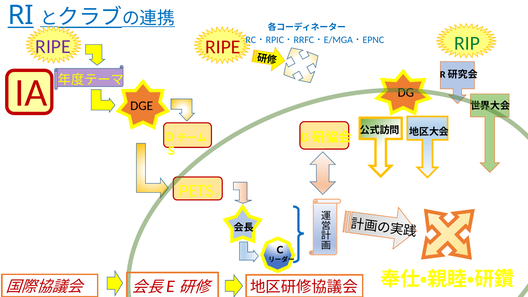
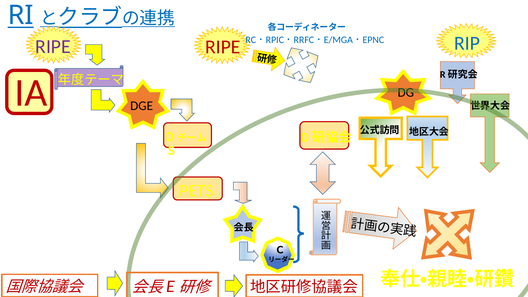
RIP colour: green -> blue
